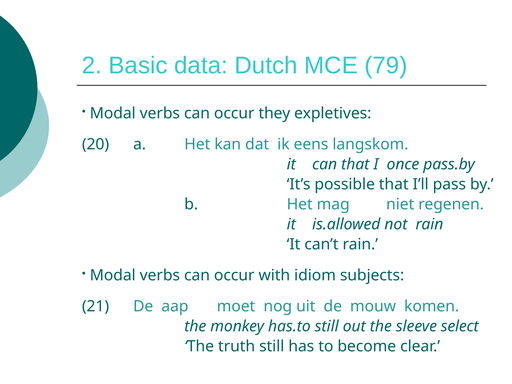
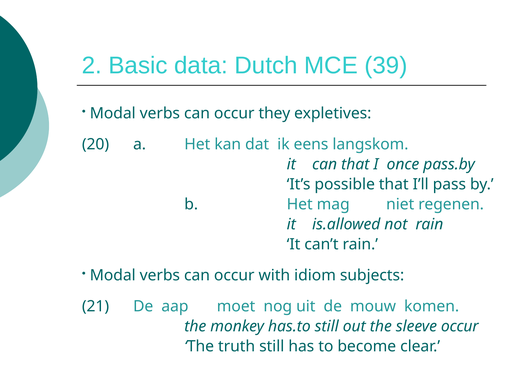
79: 79 -> 39
sleeve select: select -> occur
